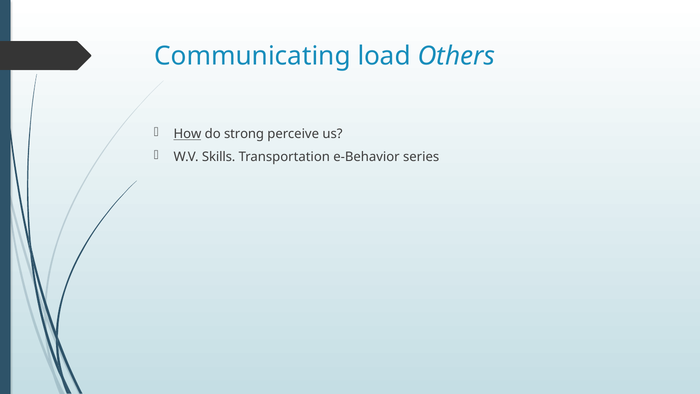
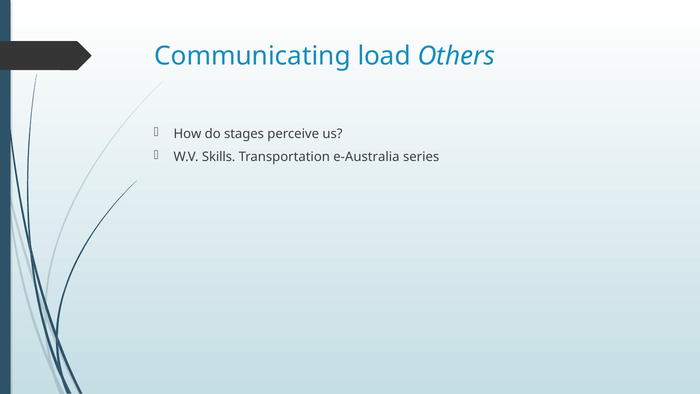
How underline: present -> none
strong: strong -> stages
e-Behavior: e-Behavior -> e-Australia
